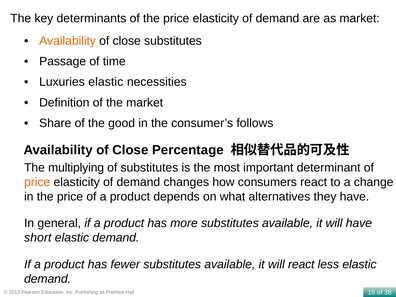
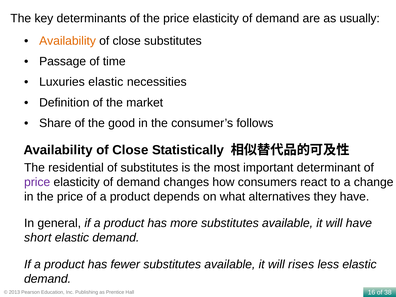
as market: market -> usually
Percentage: Percentage -> Statistically
multiplying: multiplying -> residential
price at (37, 182) colour: orange -> purple
will react: react -> rises
